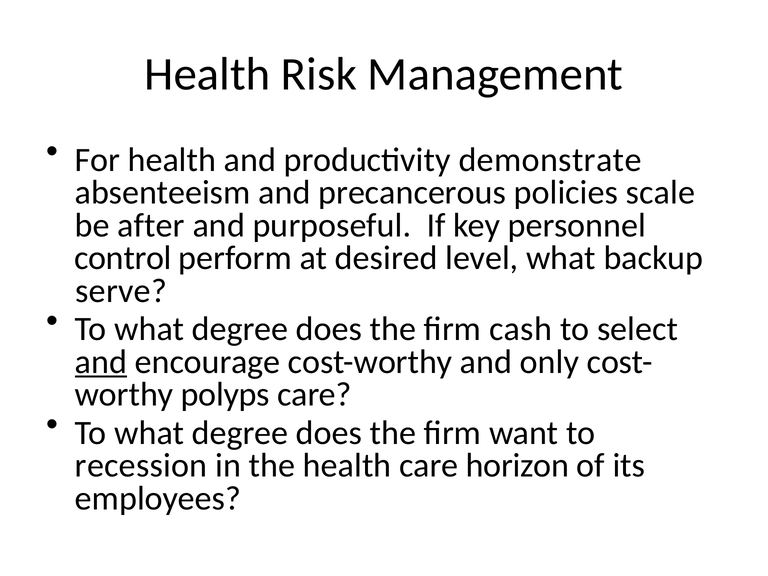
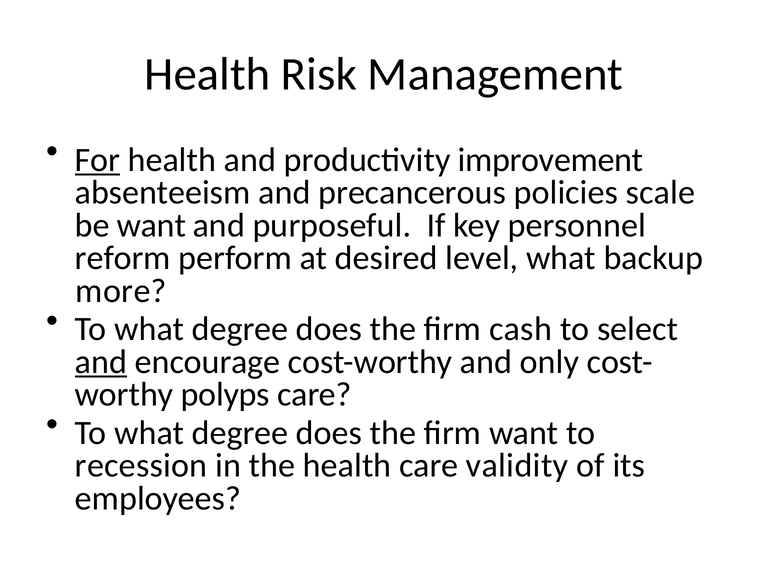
For underline: none -> present
demonstrate: demonstrate -> improvement
be after: after -> want
control: control -> reform
serve: serve -> more
horizon: horizon -> validity
